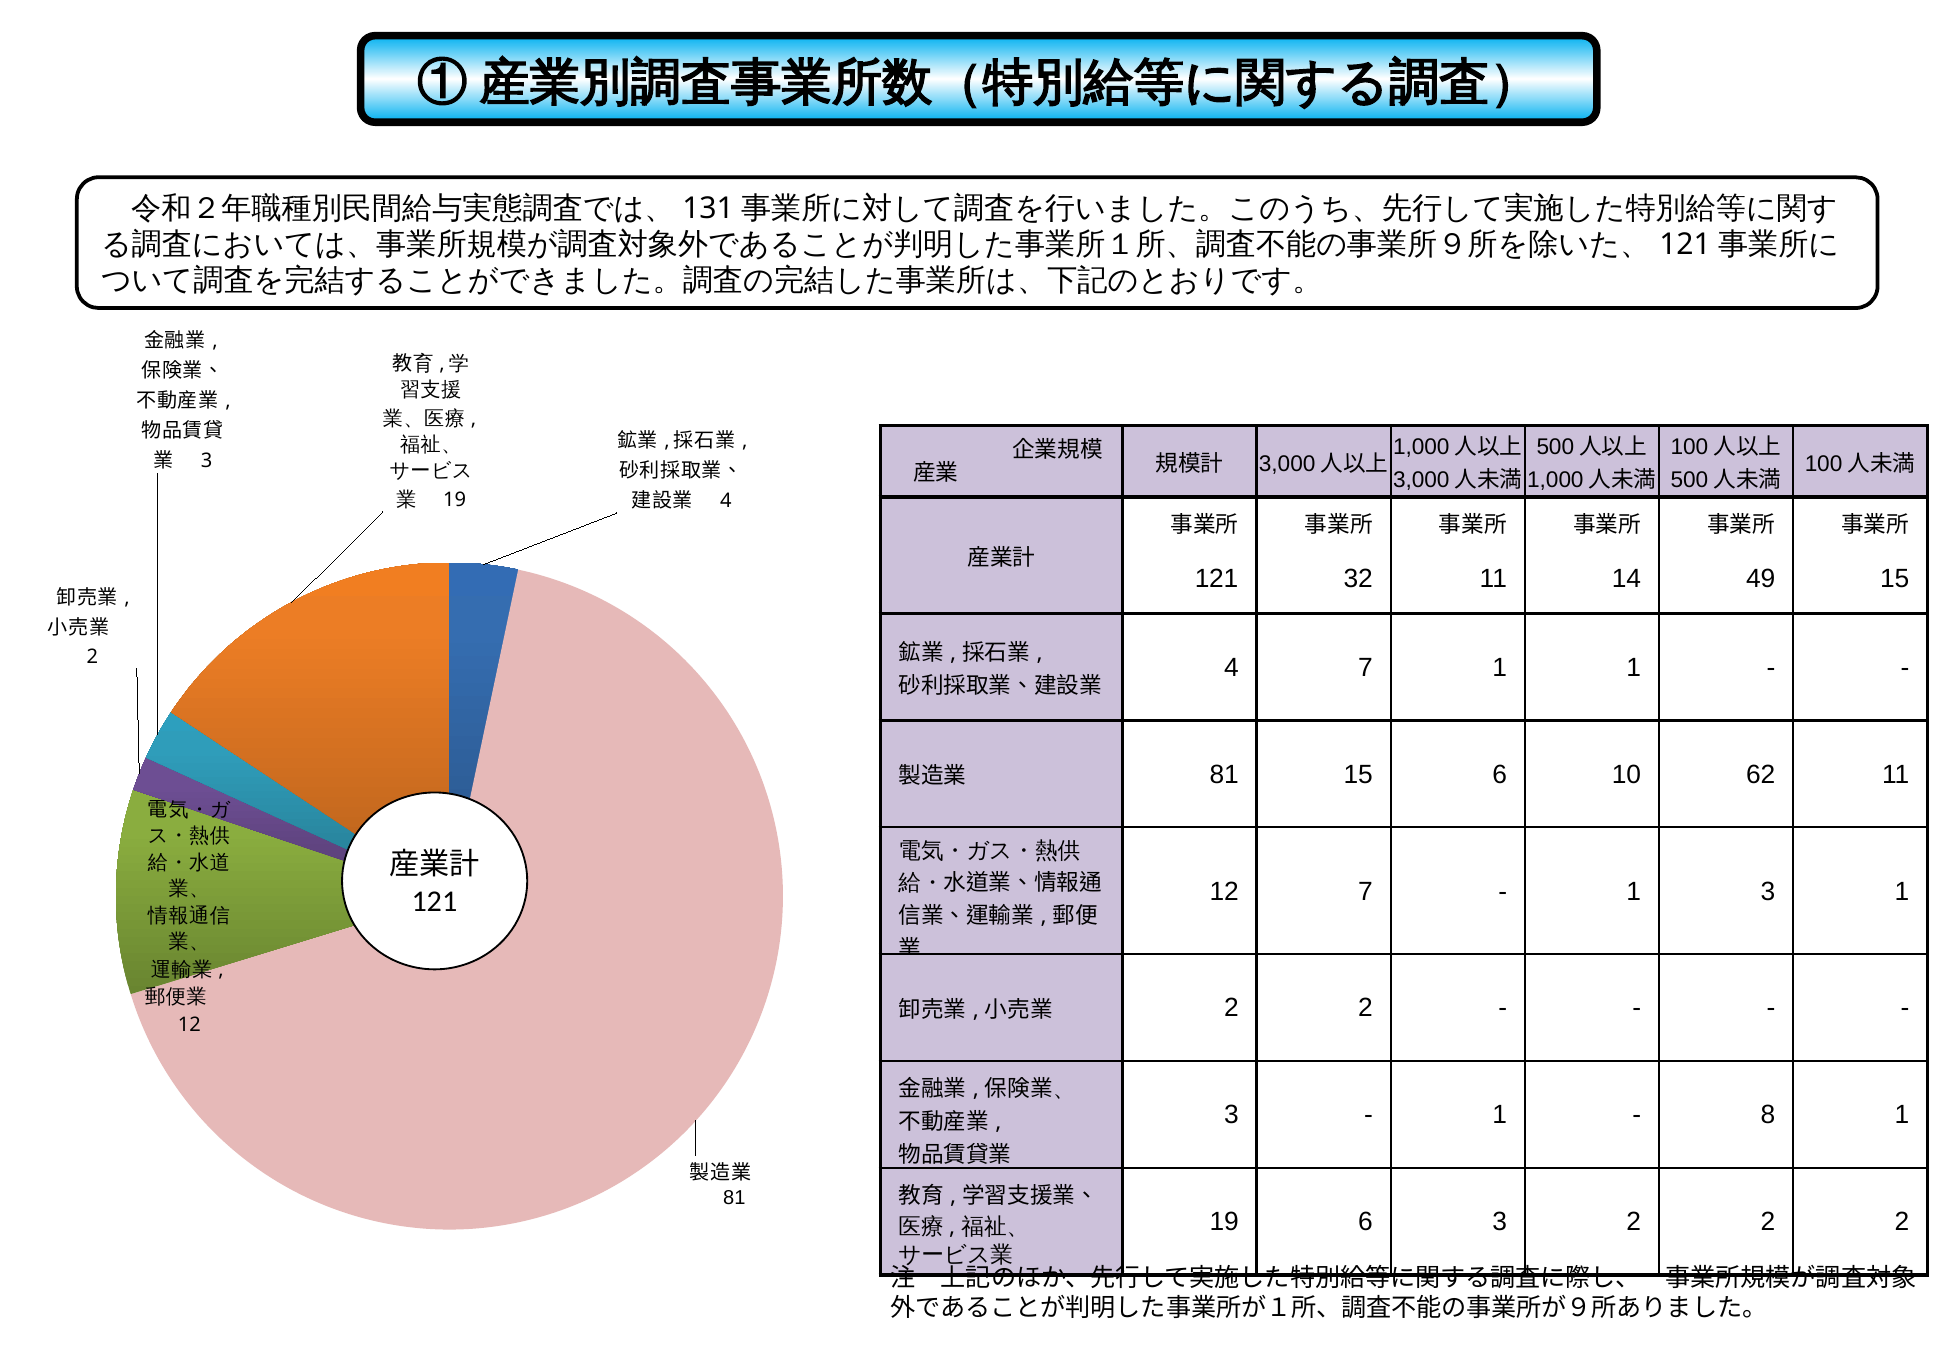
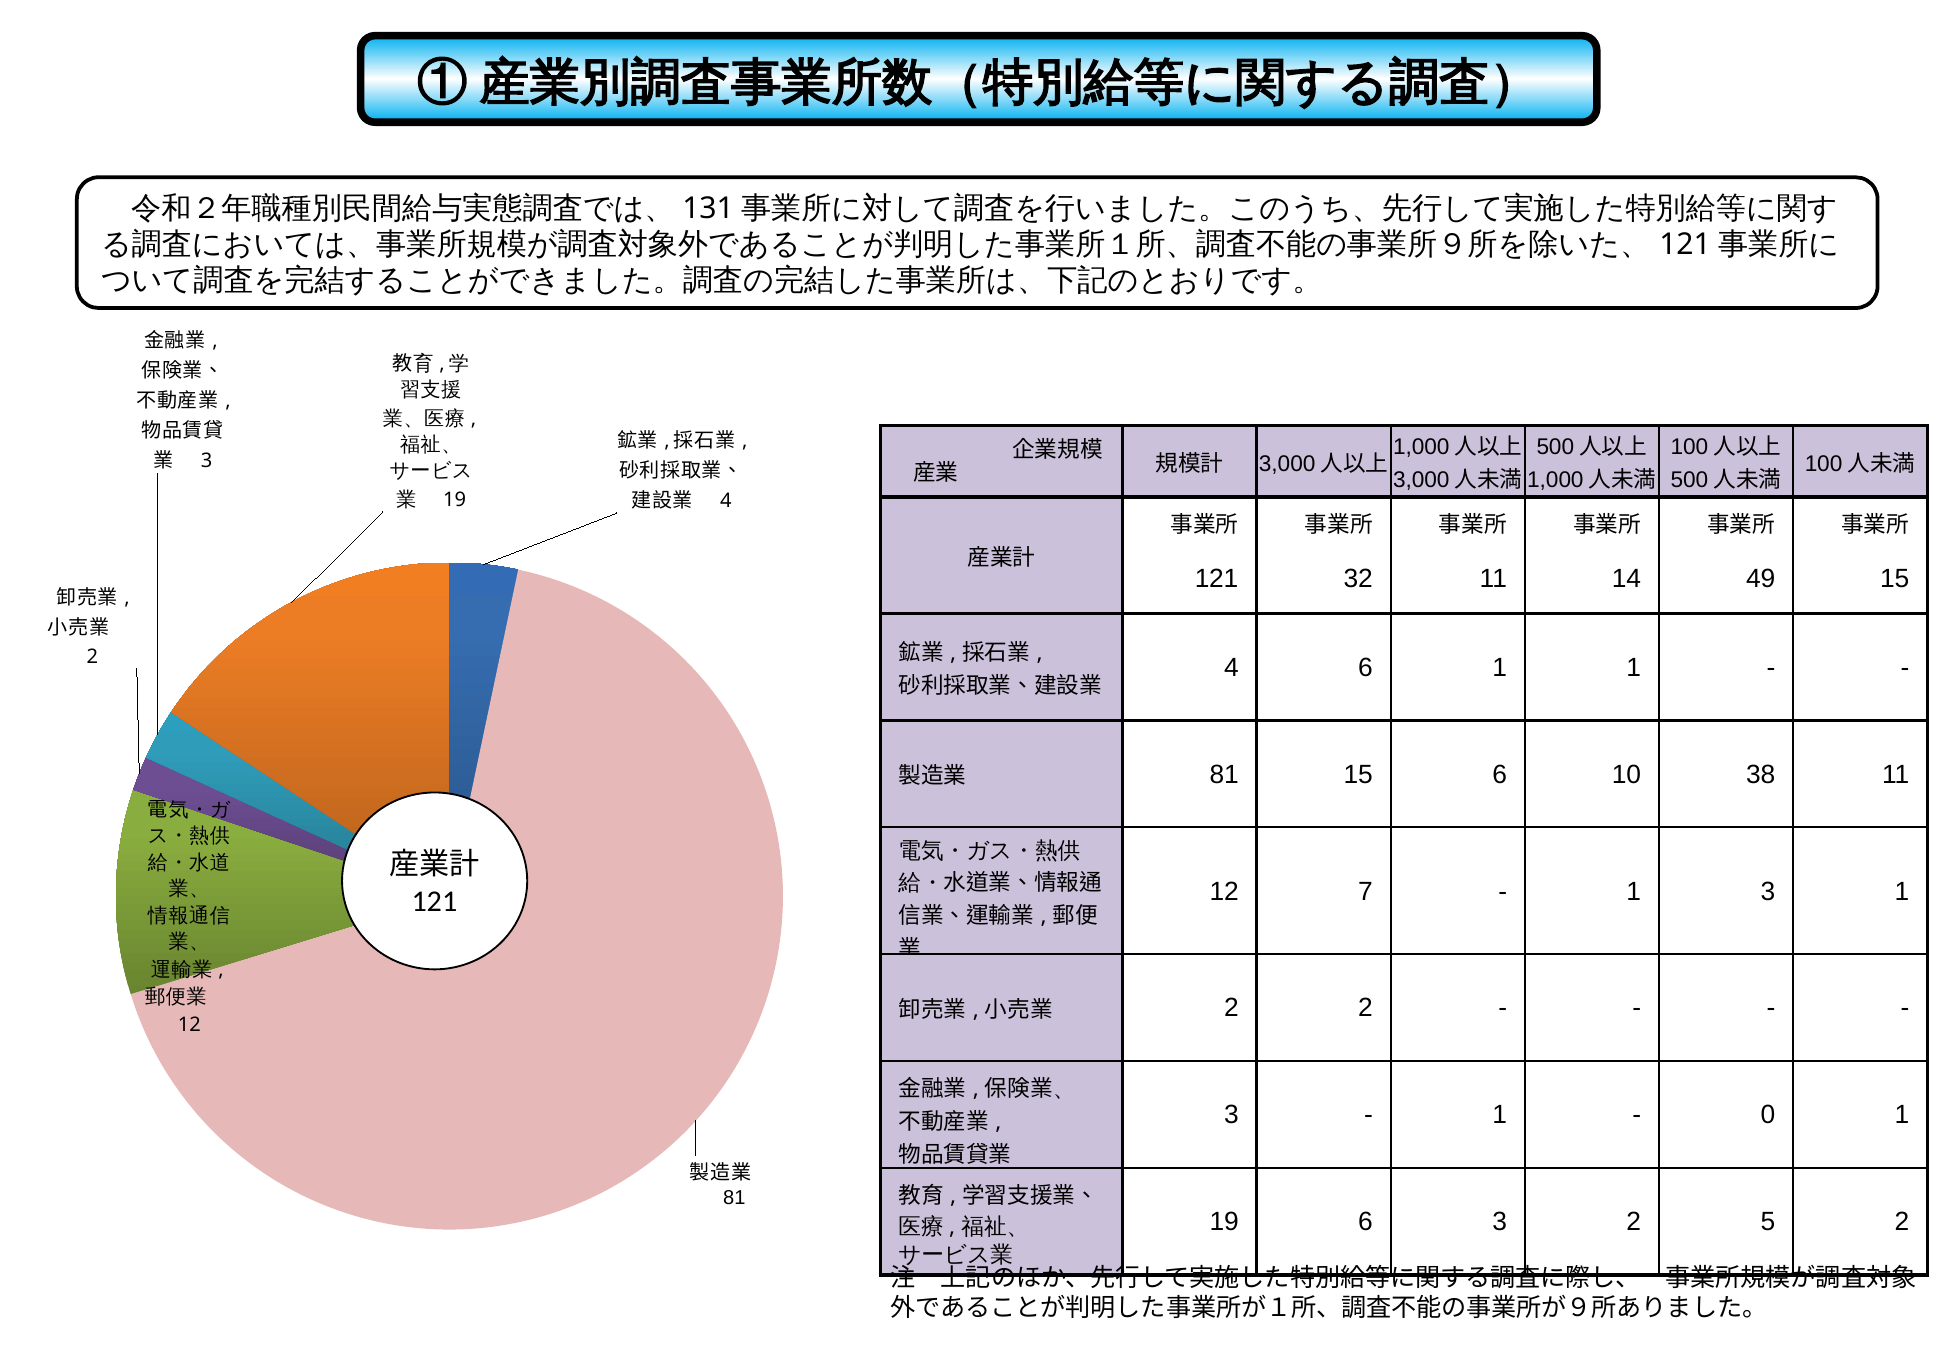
4 7: 7 -> 6
62: 62 -> 38
8: 8 -> 0
3 2 2: 2 -> 5
